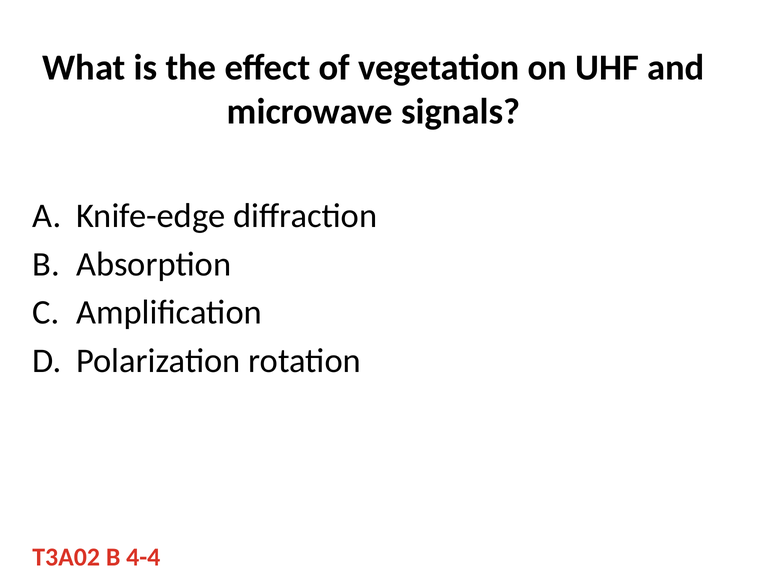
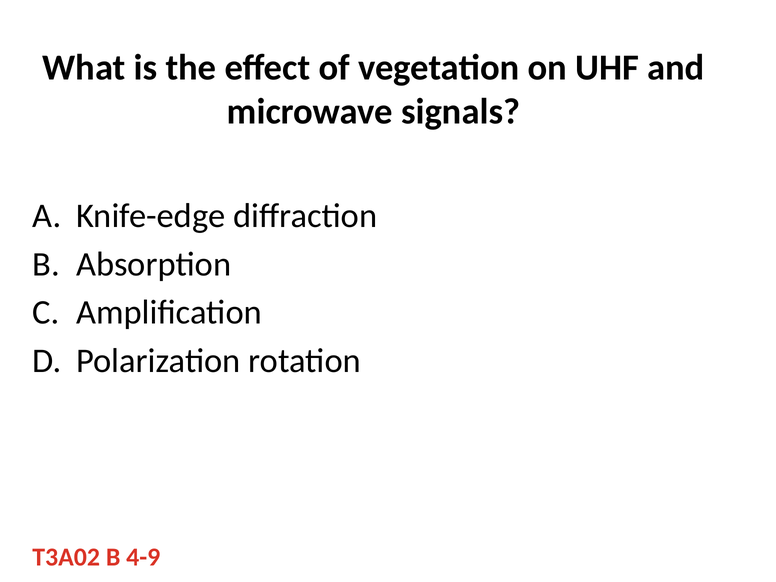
4-4: 4-4 -> 4-9
